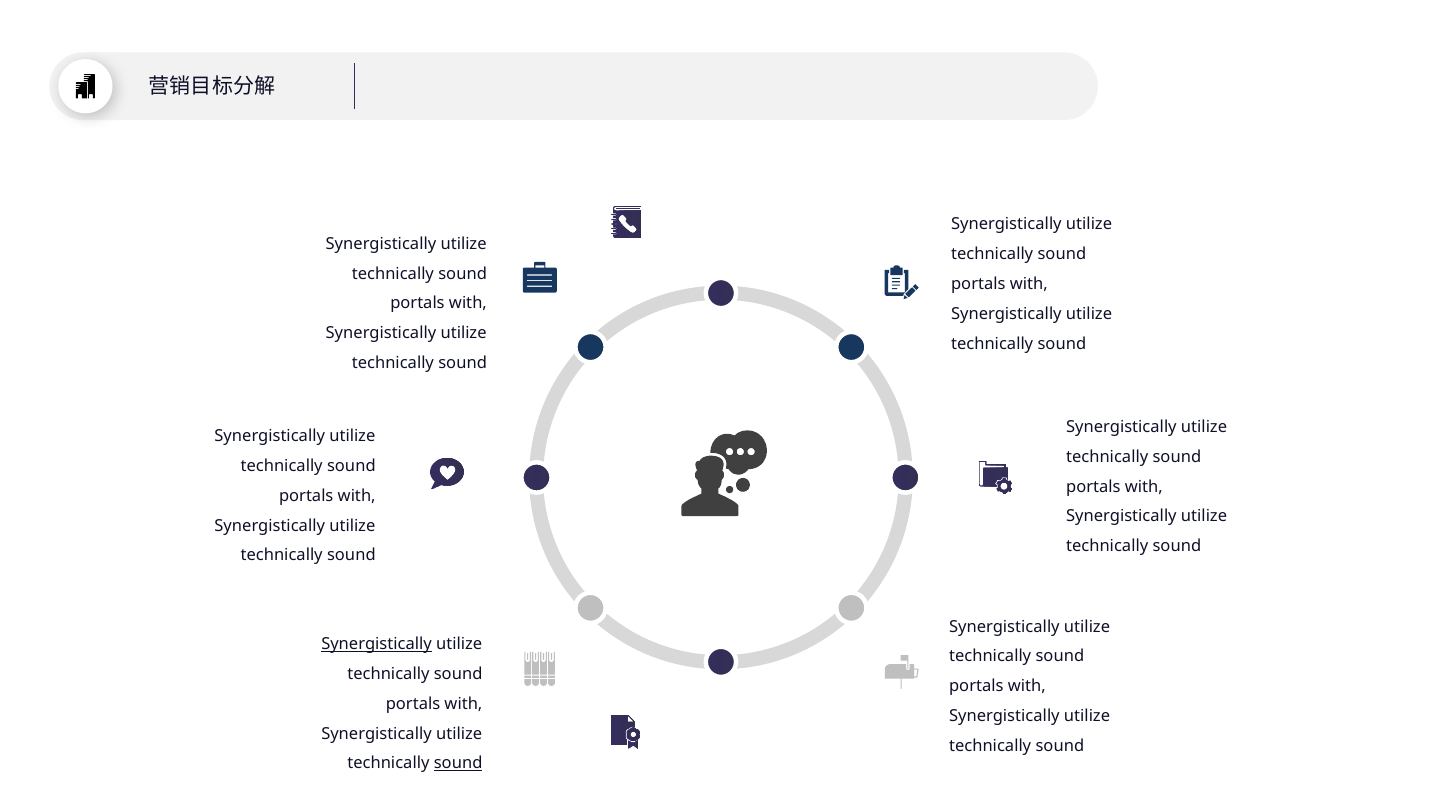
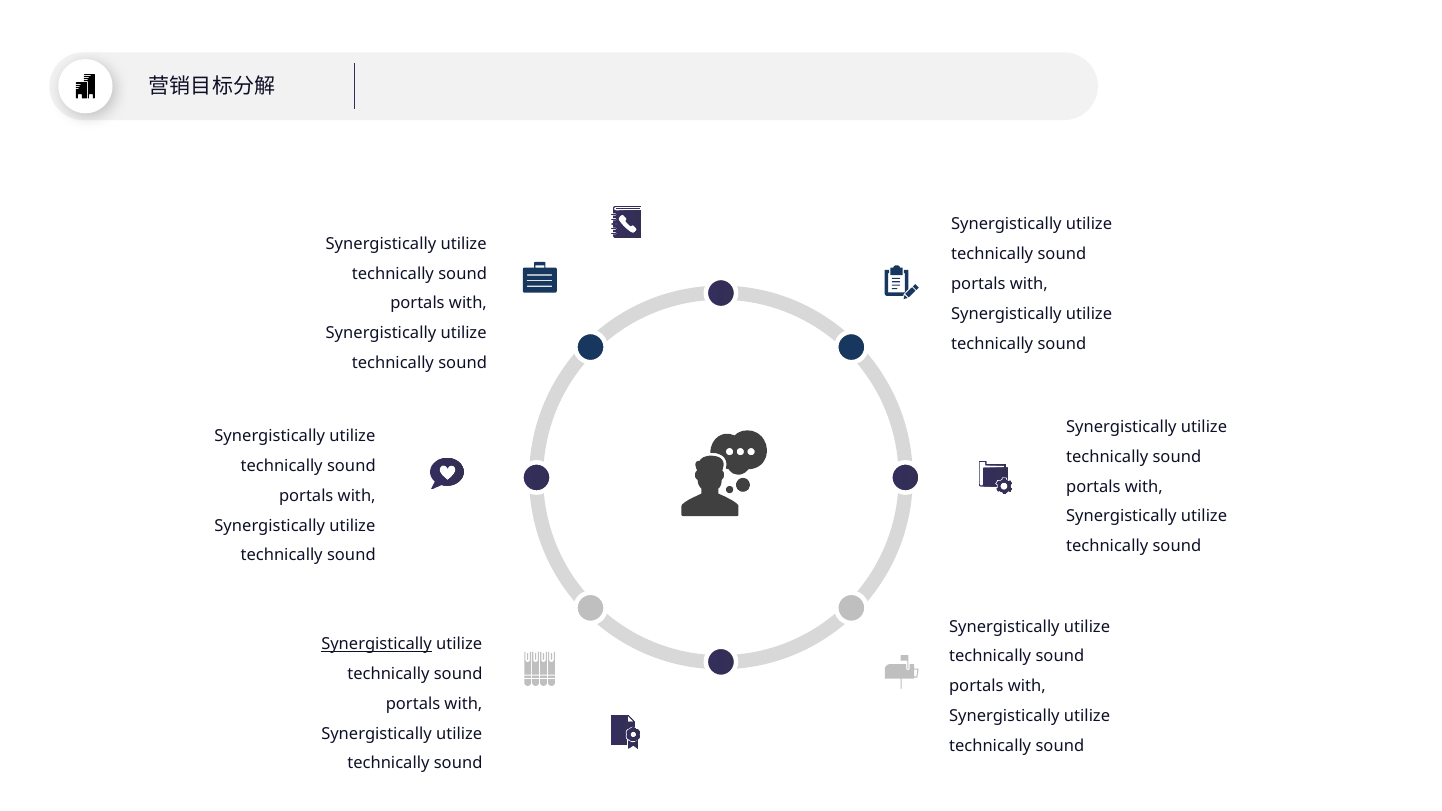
sound at (458, 763) underline: present -> none
